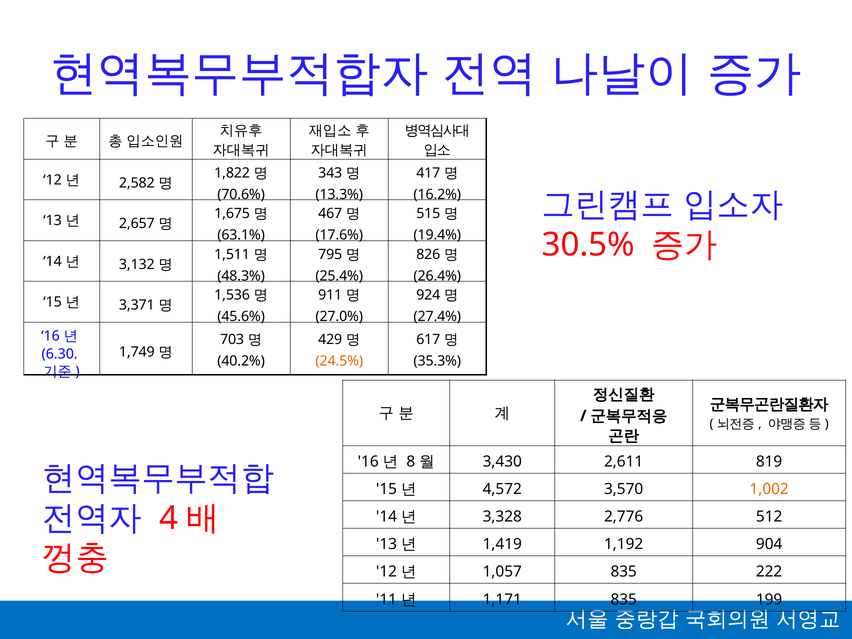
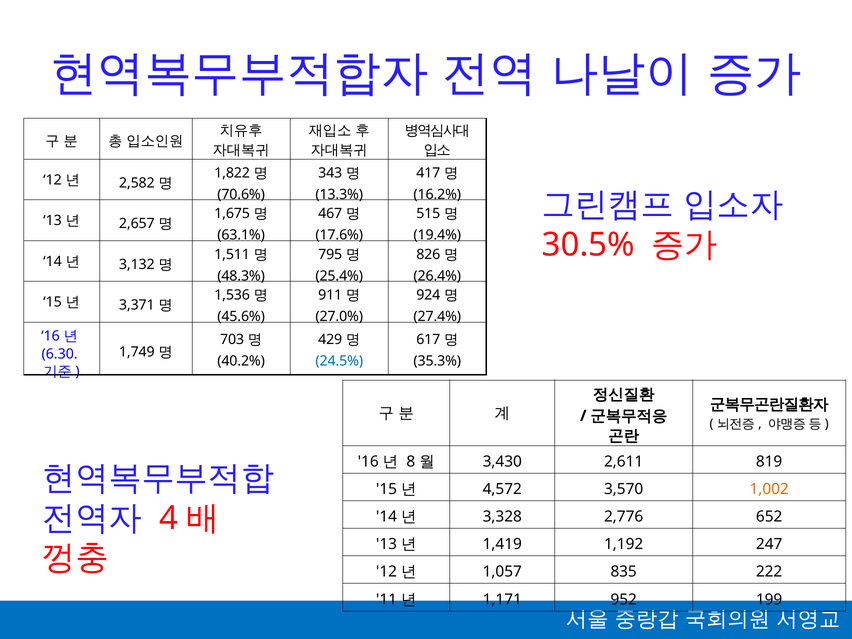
24.5% colour: orange -> blue
512: 512 -> 652
904: 904 -> 247
1,171 835: 835 -> 952
